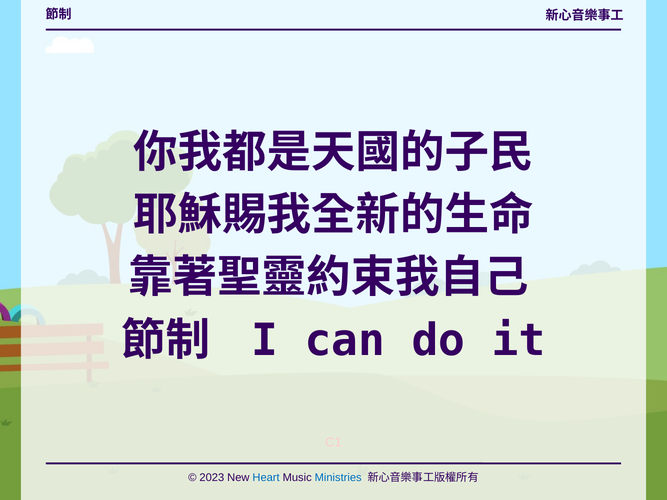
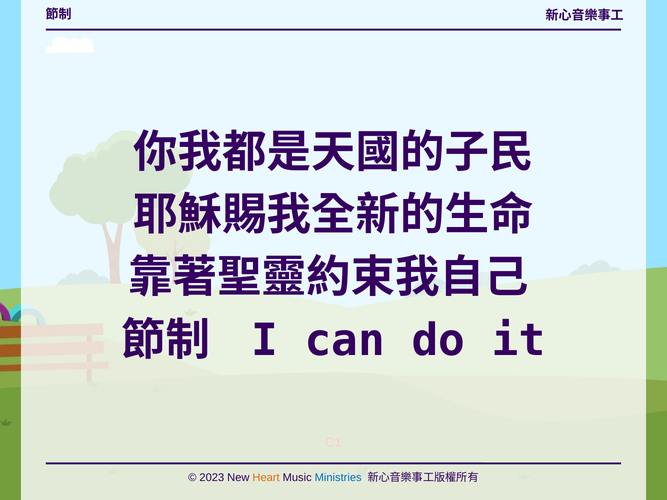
Heart colour: blue -> orange
